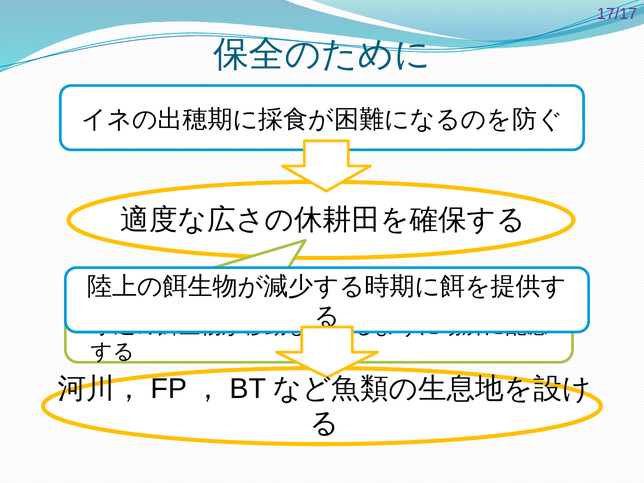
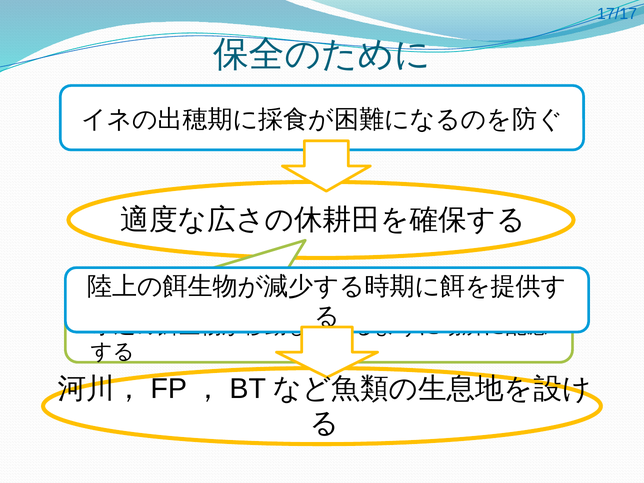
17/17 colour: purple -> blue
